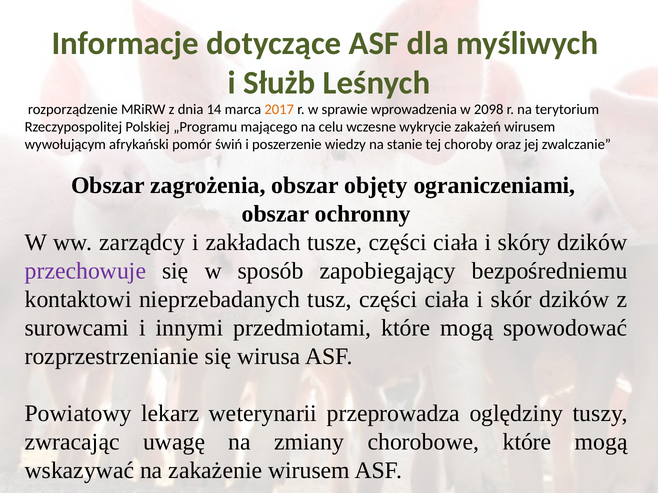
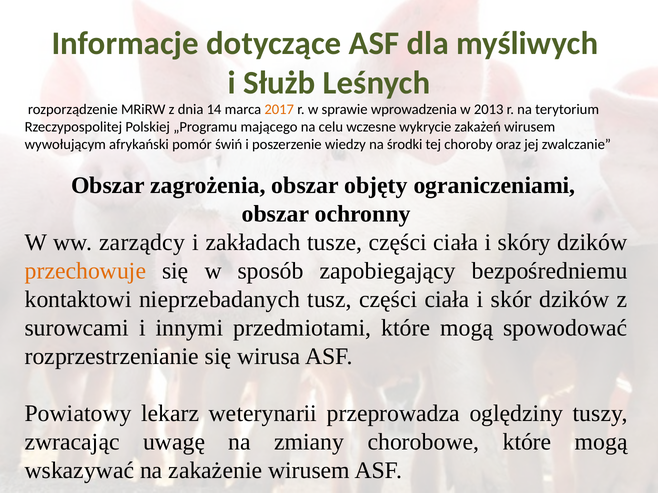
2098: 2098 -> 2013
stanie: stanie -> środki
przechowuje colour: purple -> orange
